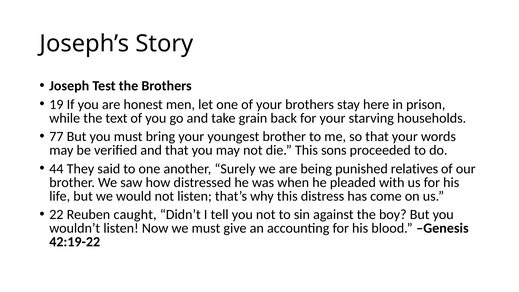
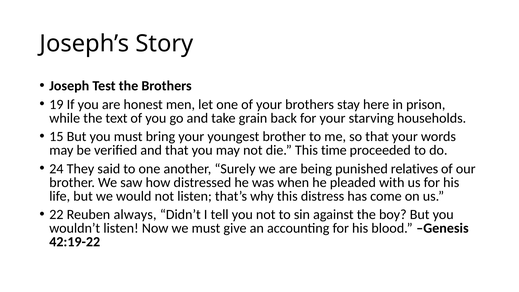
77: 77 -> 15
sons: sons -> time
44: 44 -> 24
caught: caught -> always
